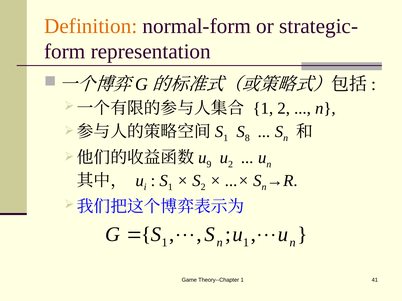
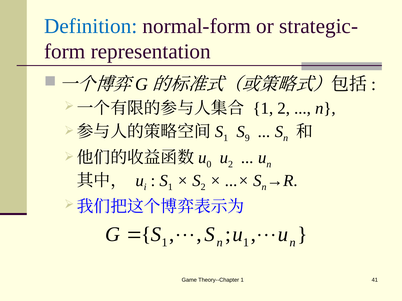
Definition colour: orange -> blue
8: 8 -> 9
9: 9 -> 0
